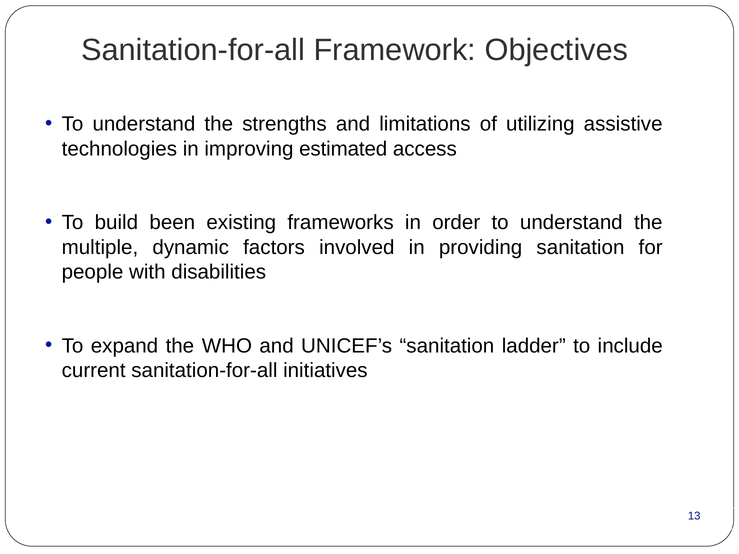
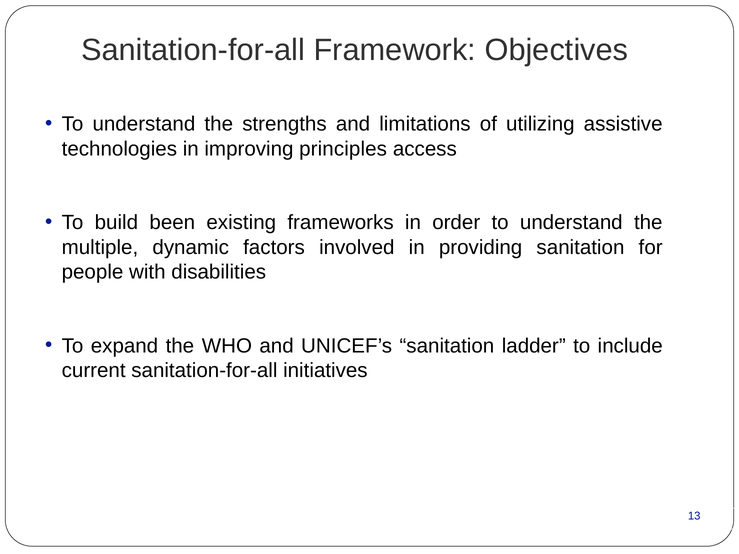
estimated: estimated -> principles
